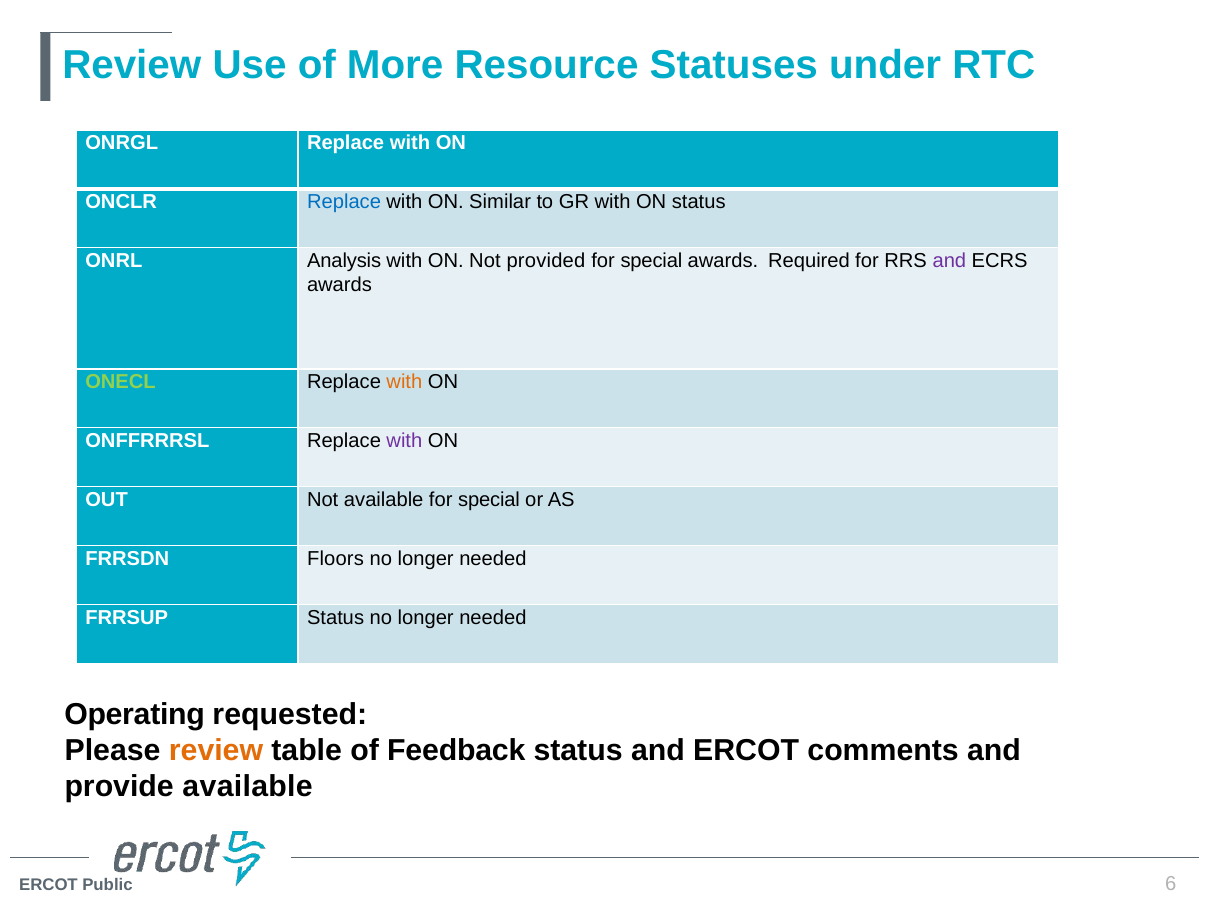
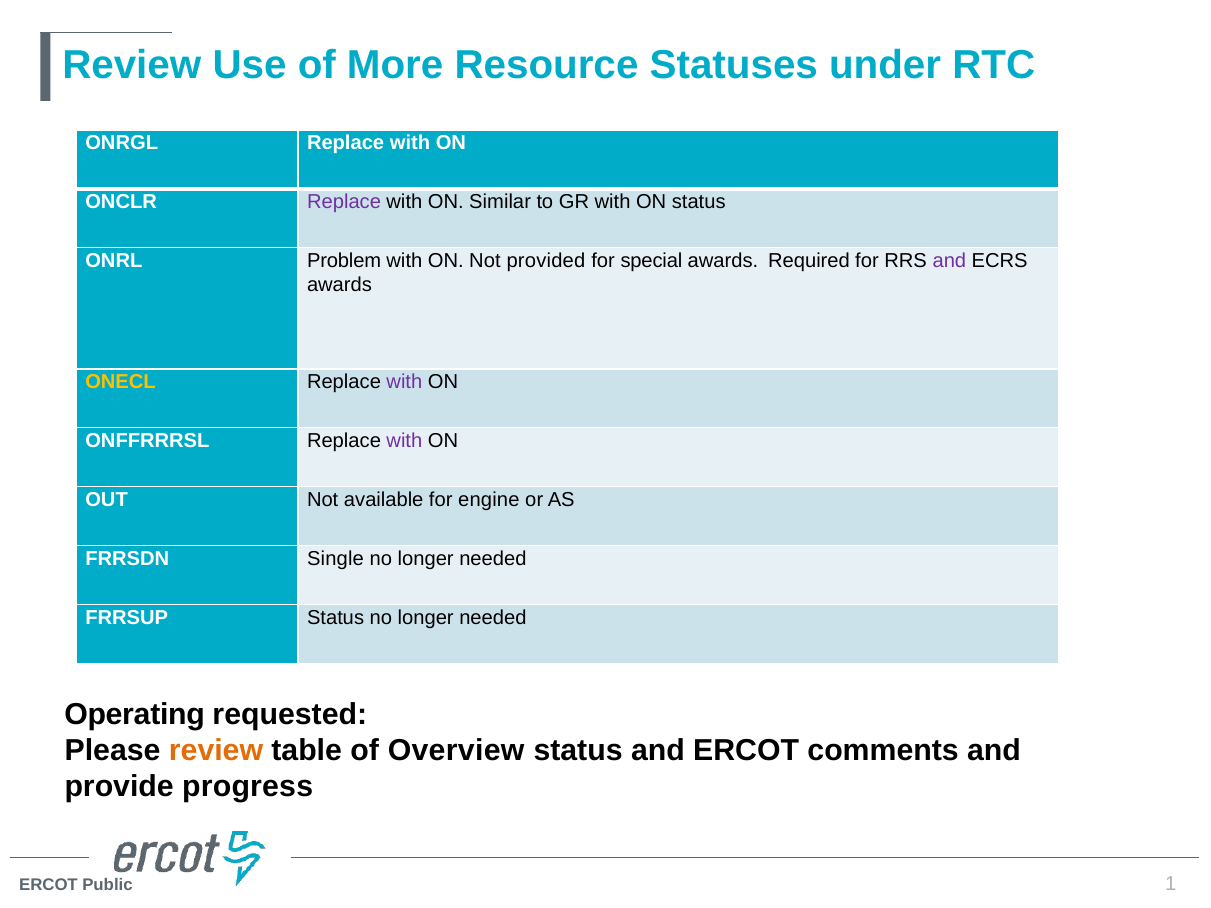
Replace at (344, 202) colour: blue -> purple
Analysis: Analysis -> Problem
ONECL colour: light green -> yellow
with at (404, 382) colour: orange -> purple
available for special: special -> engine
Floors: Floors -> Single
Feedback: Feedback -> Overview
provide available: available -> progress
6: 6 -> 1
